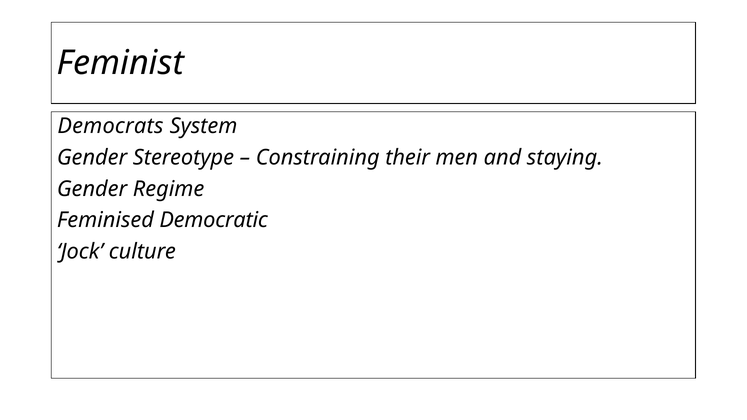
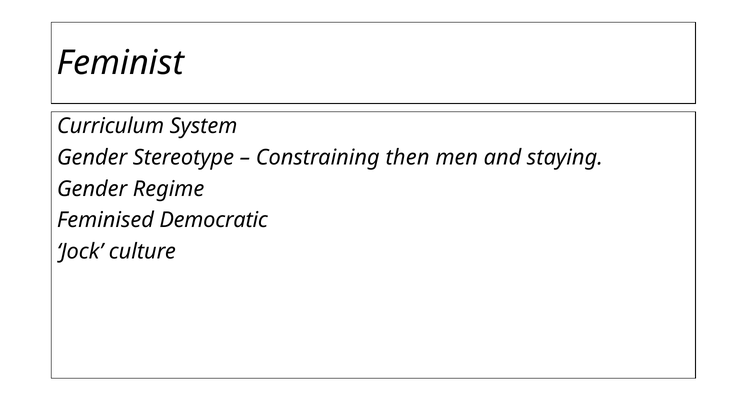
Democrats: Democrats -> Curriculum
their: their -> then
